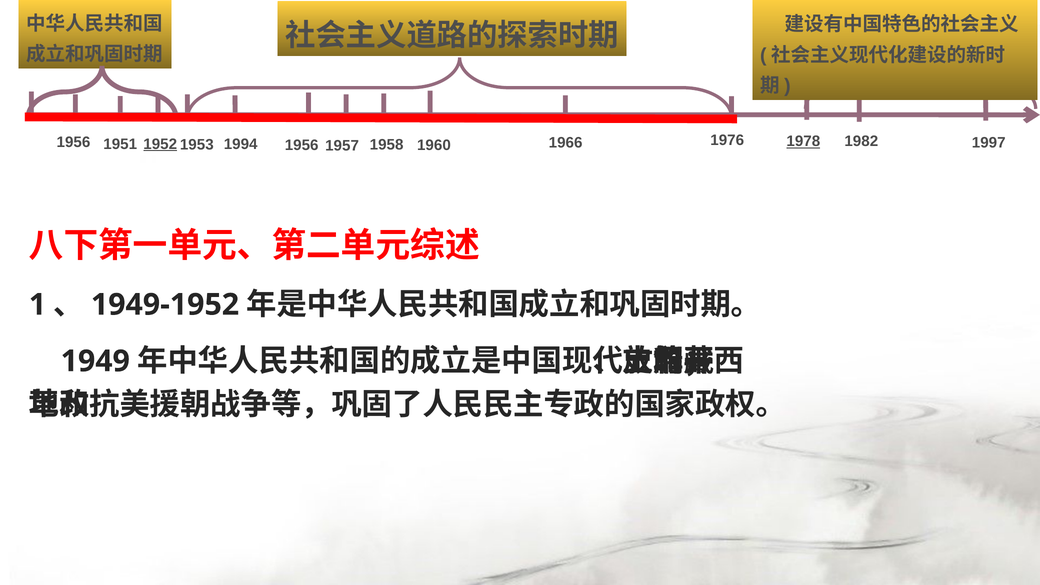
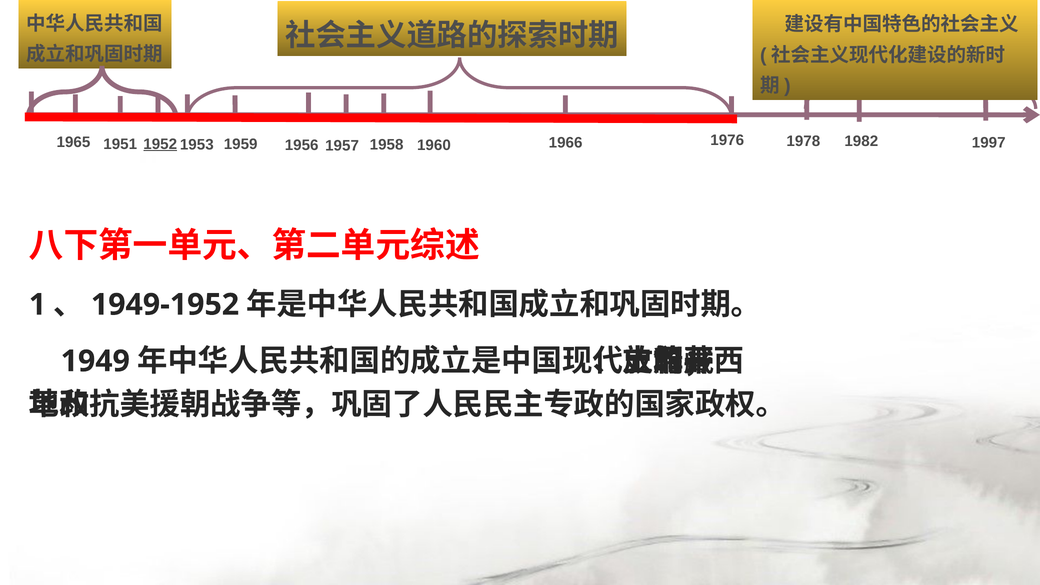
1956 at (73, 142): 1956 -> 1965
1994: 1994 -> 1959
1978 underline: present -> none
